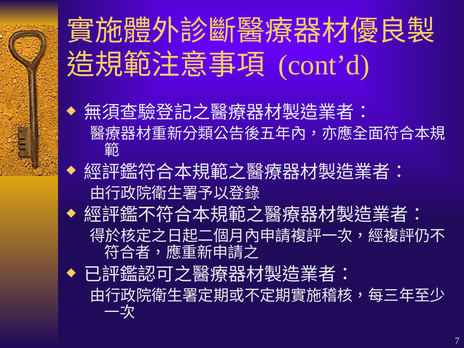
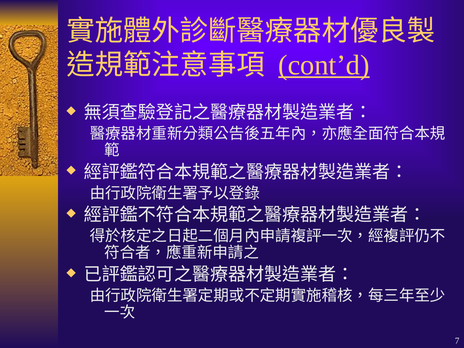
cont’d underline: none -> present
